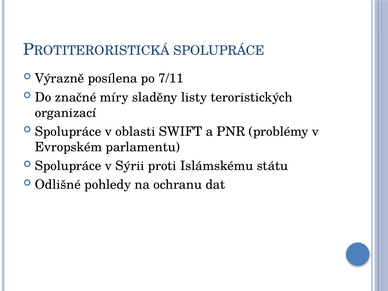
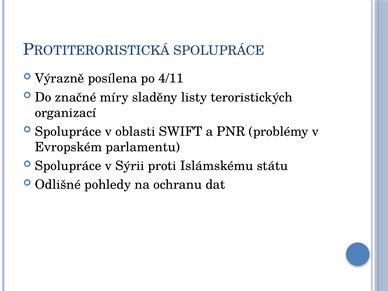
7/11: 7/11 -> 4/11
